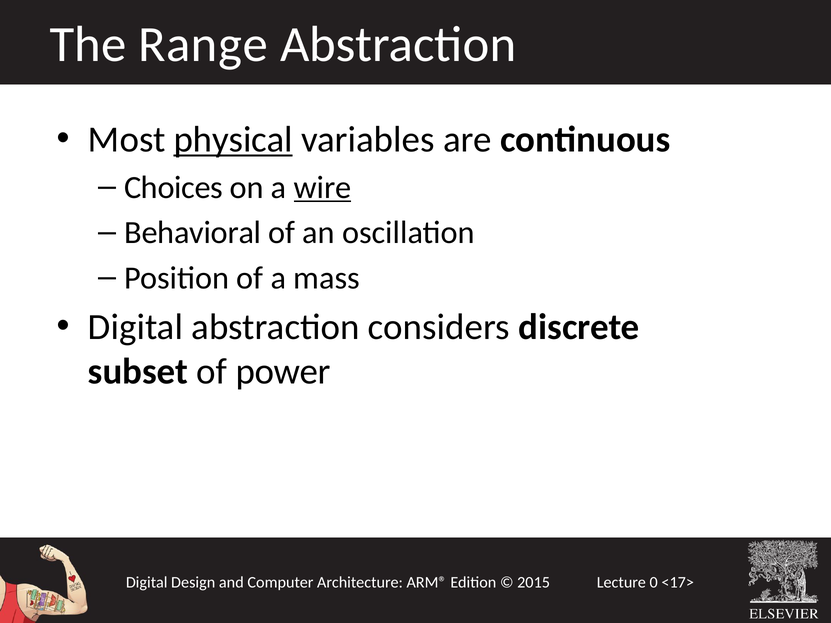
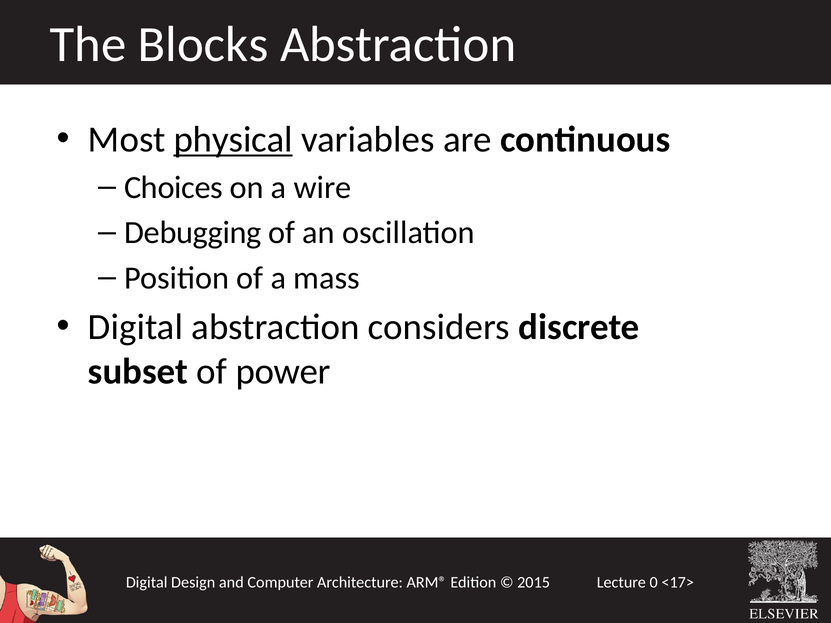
Range: Range -> Blocks
wire underline: present -> none
Behavioral: Behavioral -> Debugging
